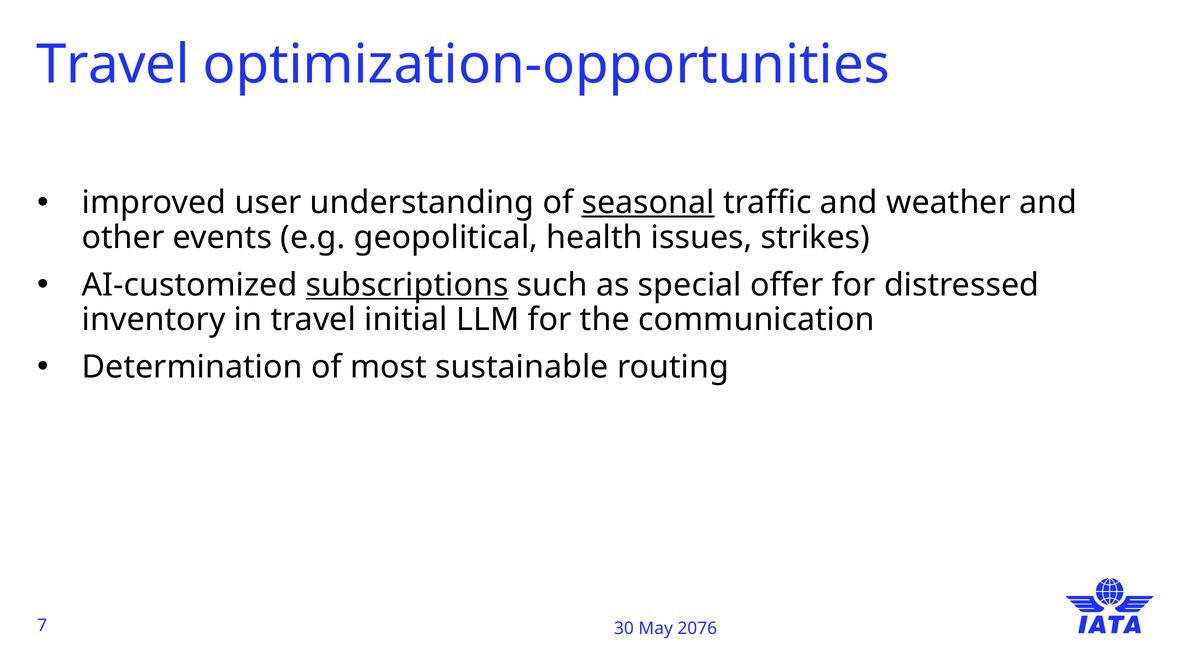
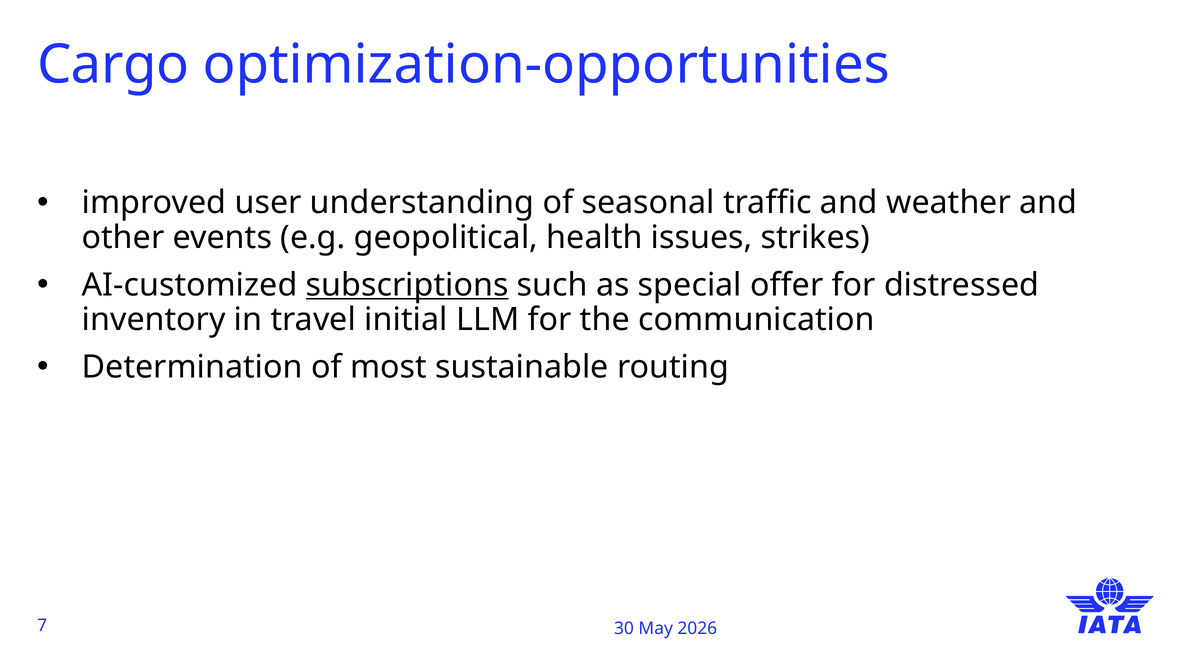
Travel at (113, 65): Travel -> Cargo
seasonal underline: present -> none
2076: 2076 -> 2026
